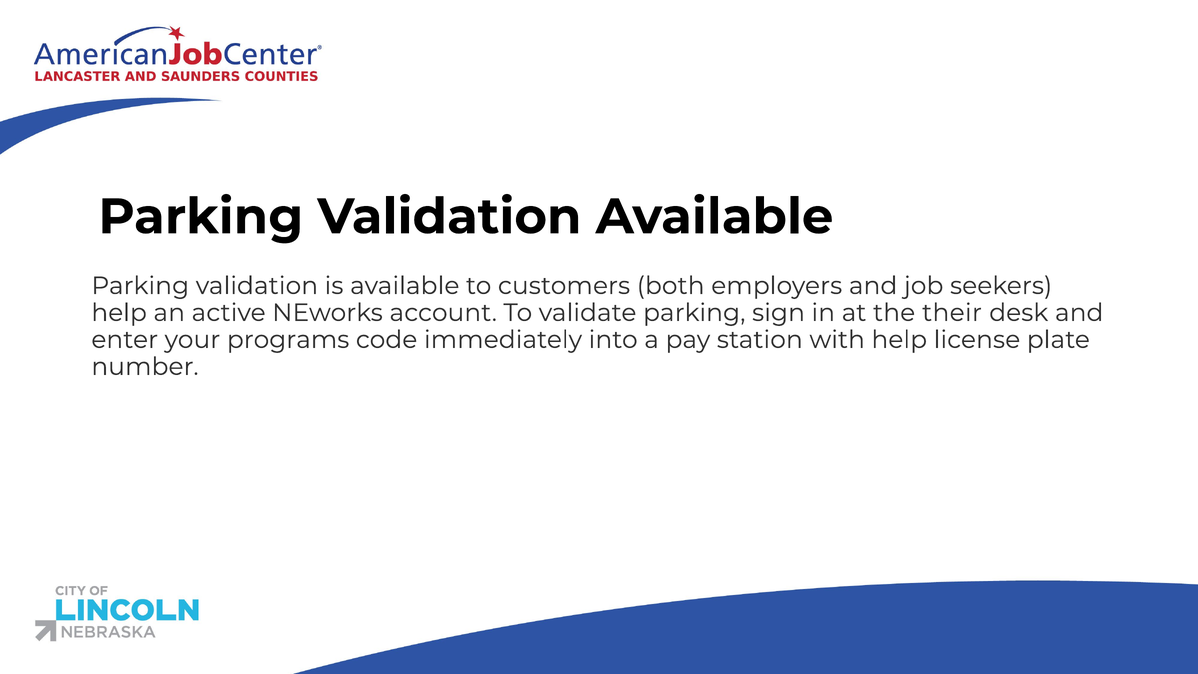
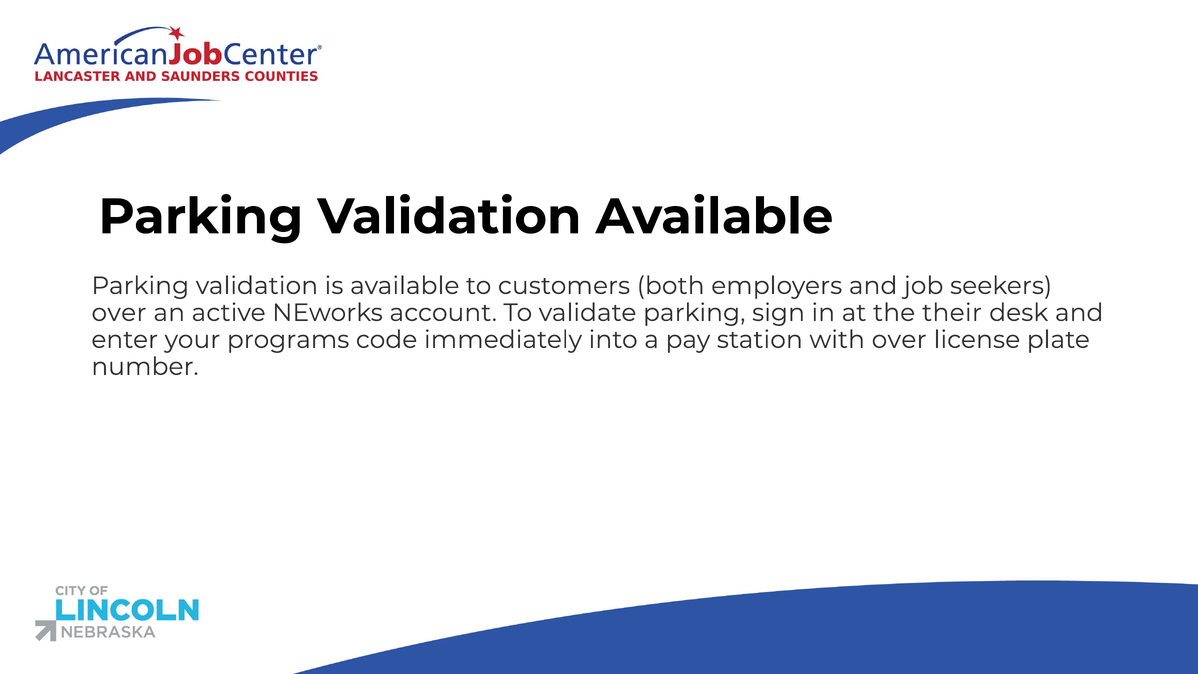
help at (119, 313): help -> over
with help: help -> over
